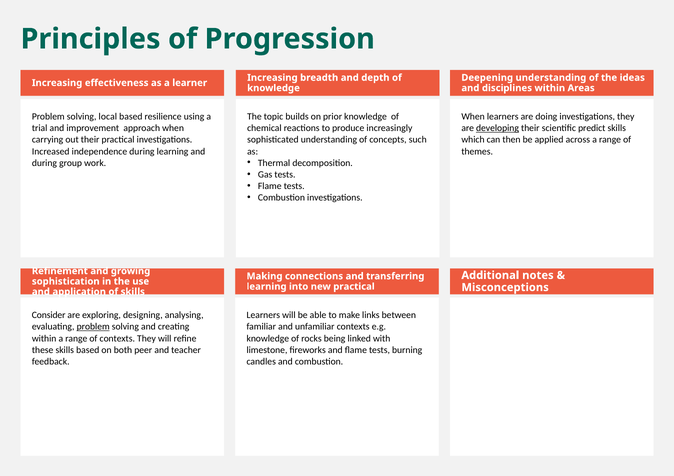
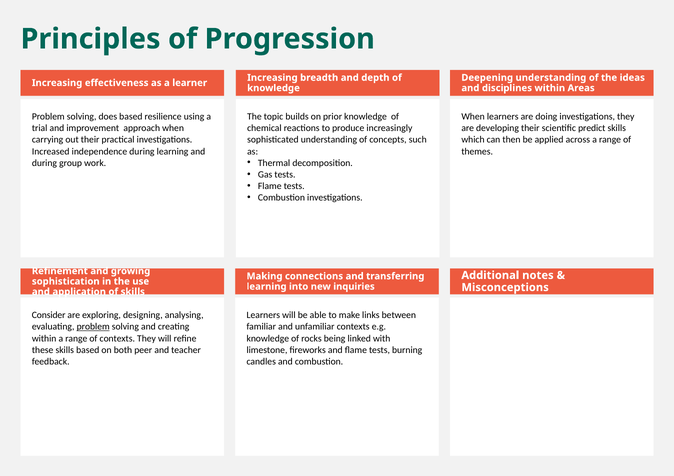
local: local -> does
developing underline: present -> none
new practical: practical -> inquiries
